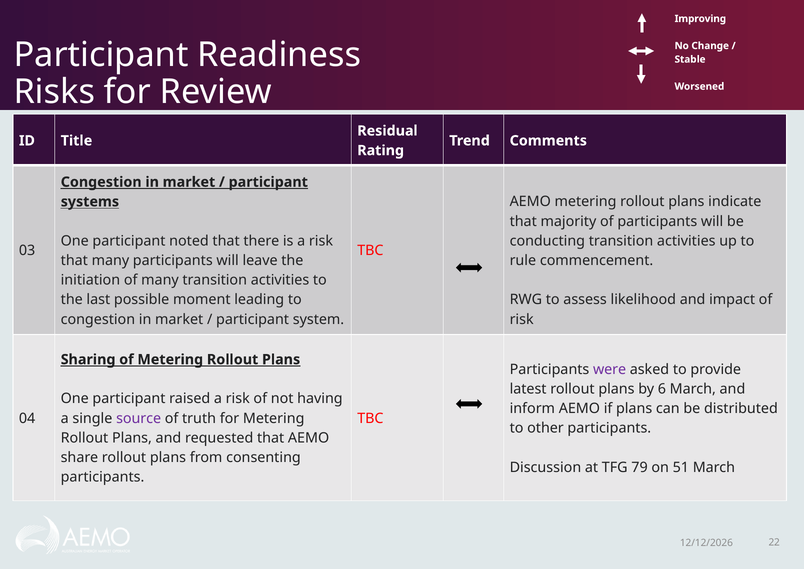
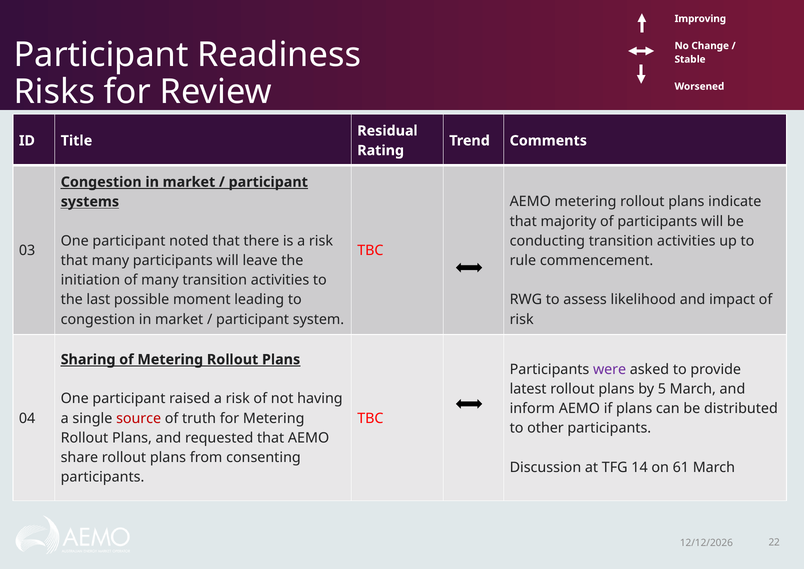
6: 6 -> 5
source colour: purple -> red
79: 79 -> 14
51: 51 -> 61
